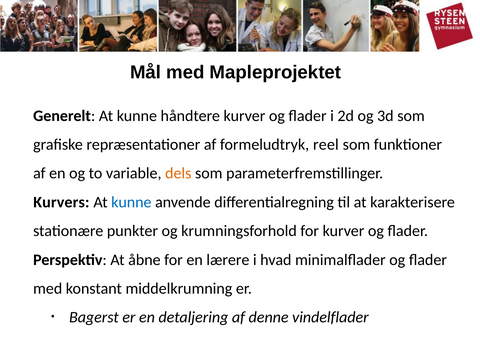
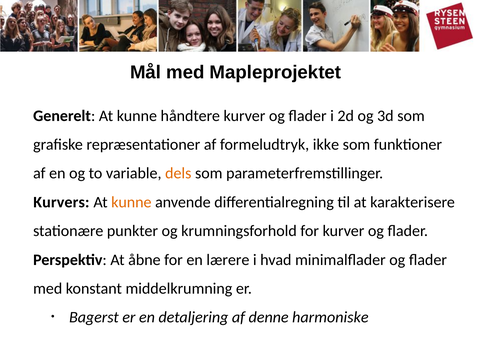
reel: reel -> ikke
kunne at (131, 202) colour: blue -> orange
vindelflader: vindelflader -> harmoniske
